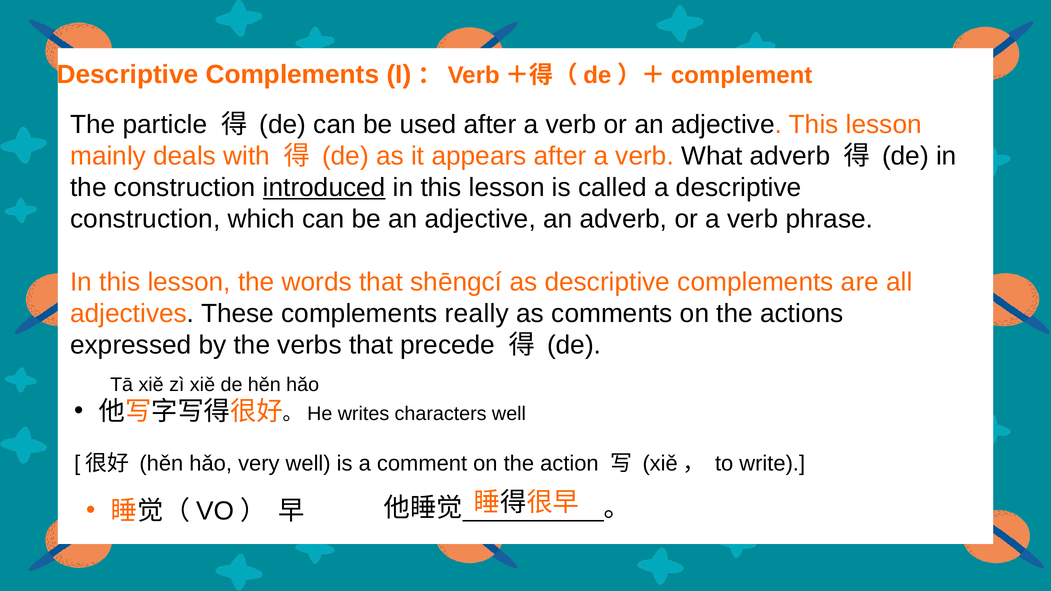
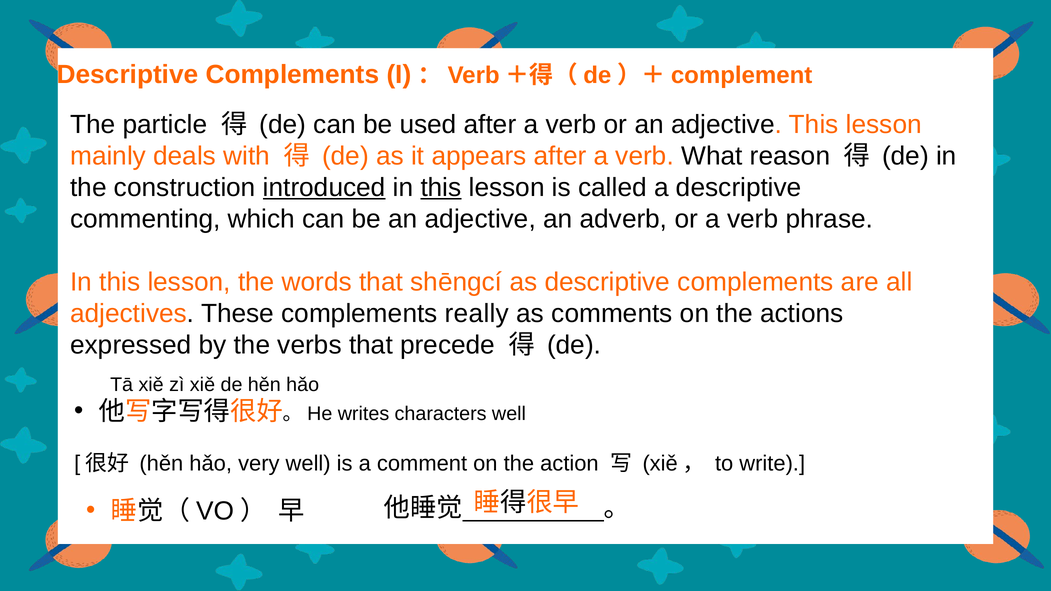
What adverb: adverb -> reason
this at (441, 188) underline: none -> present
construction at (145, 219): construction -> commenting
